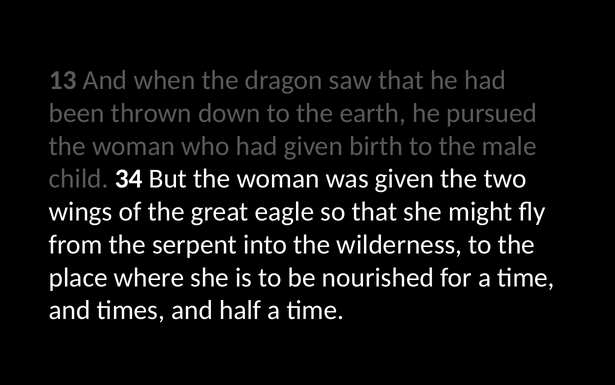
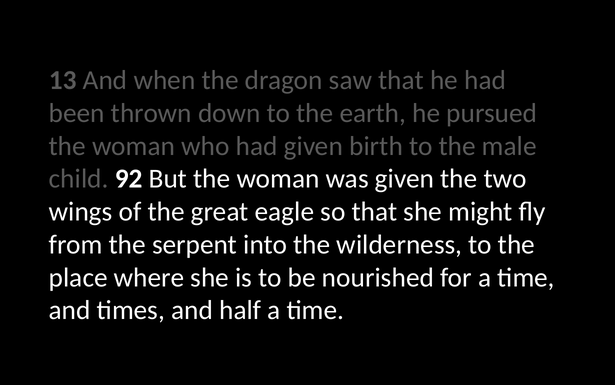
34: 34 -> 92
